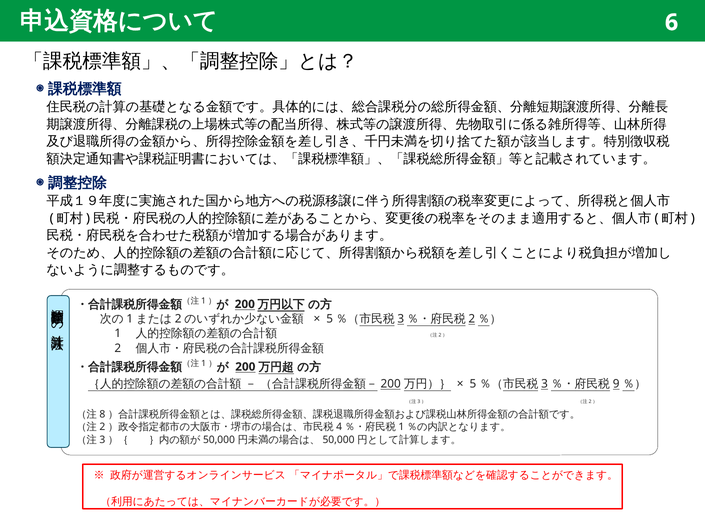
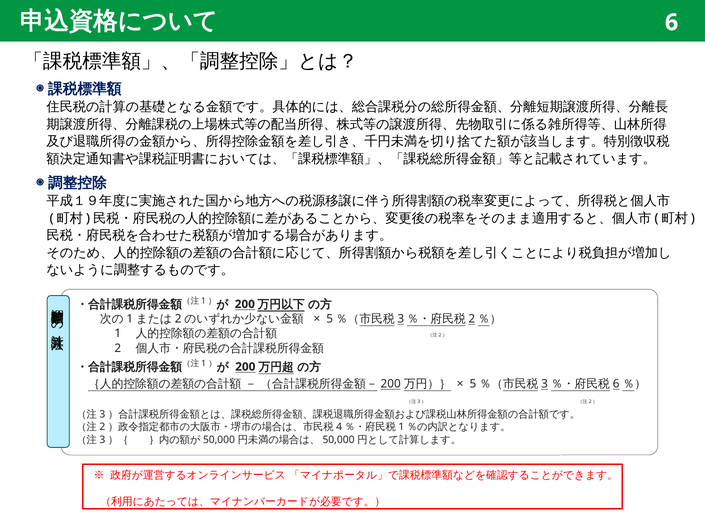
9 at (616, 384): 9 -> 6
8 at (102, 414): 8 -> 3
